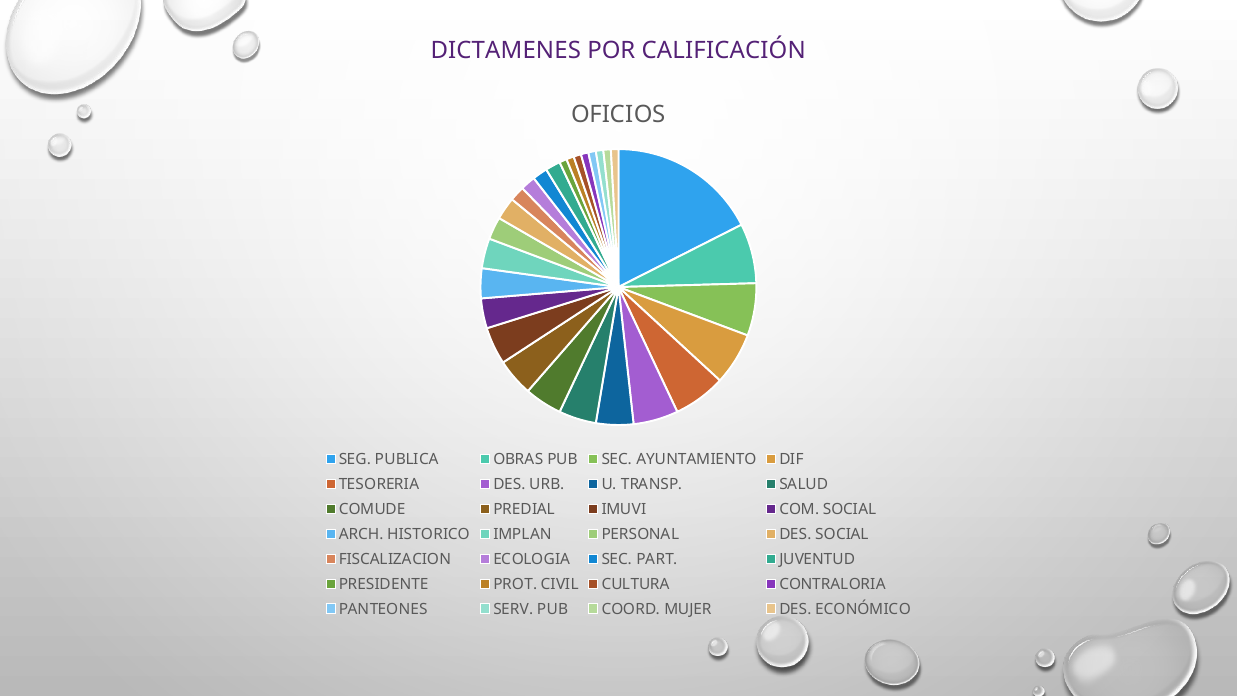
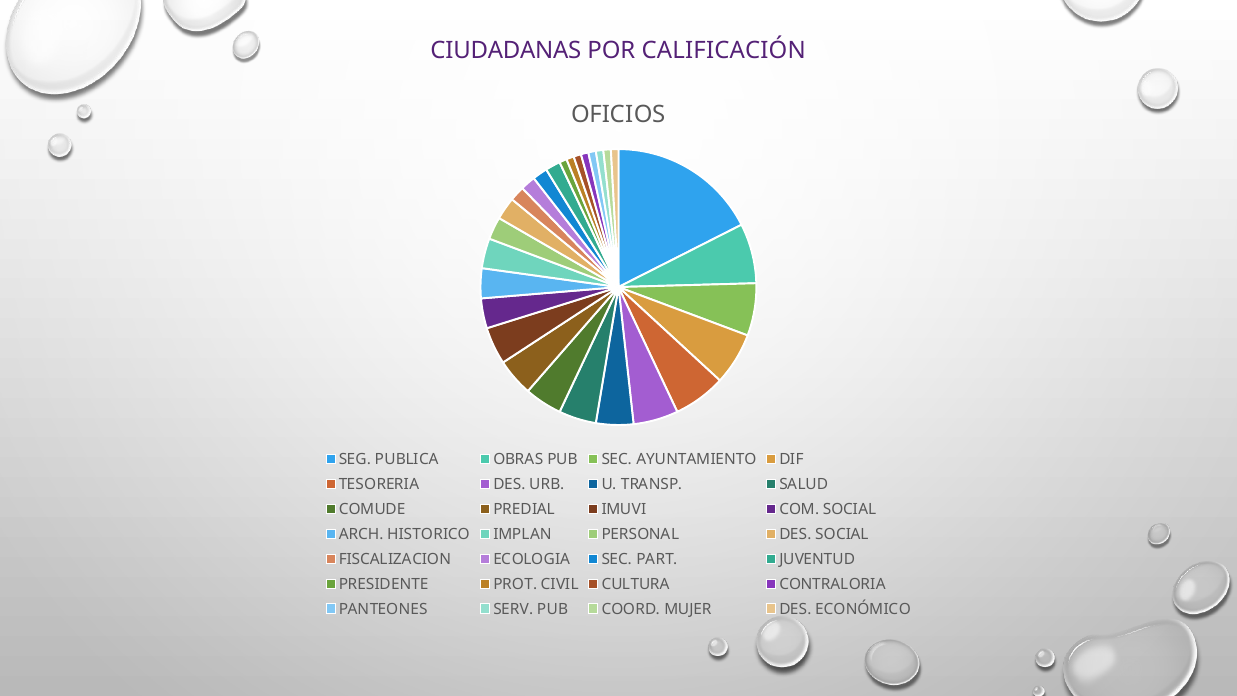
DICTAMENES: DICTAMENES -> CIUDADANAS
